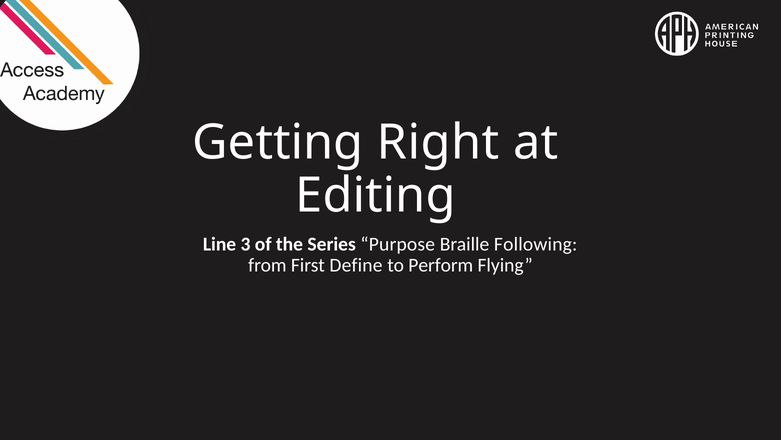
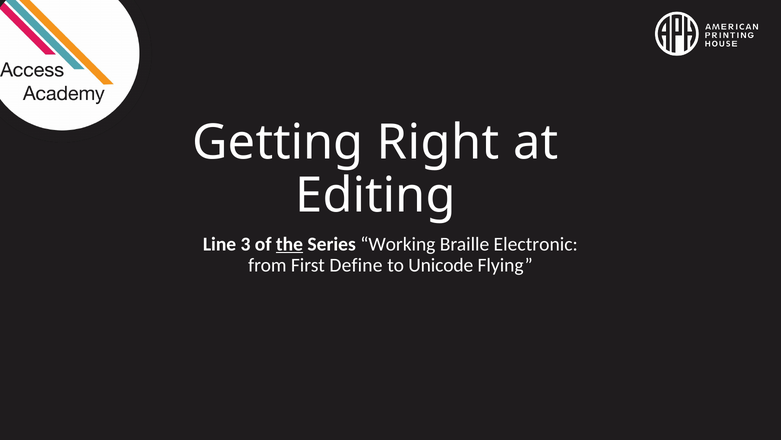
the underline: none -> present
Purpose: Purpose -> Working
Following: Following -> Electronic
Perform: Perform -> Unicode
